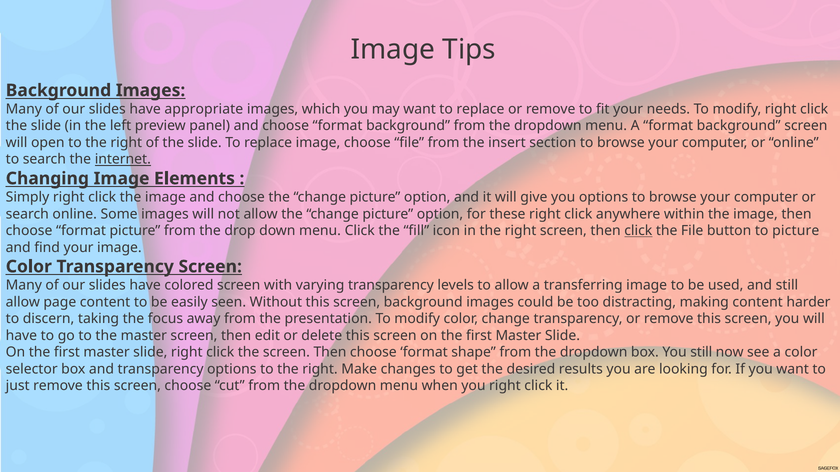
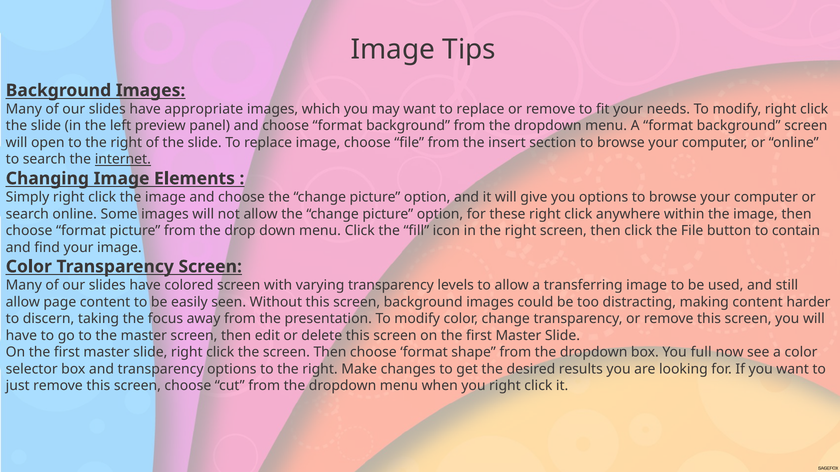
click at (638, 231) underline: present -> none
to picture: picture -> contain
You still: still -> full
